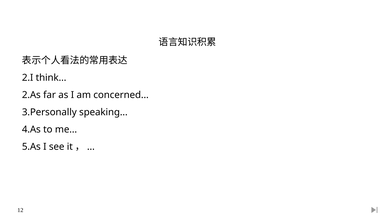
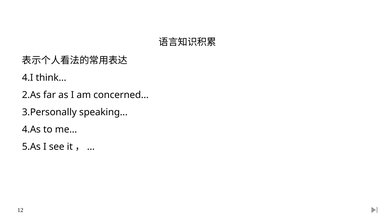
2.I: 2.I -> 4.I
